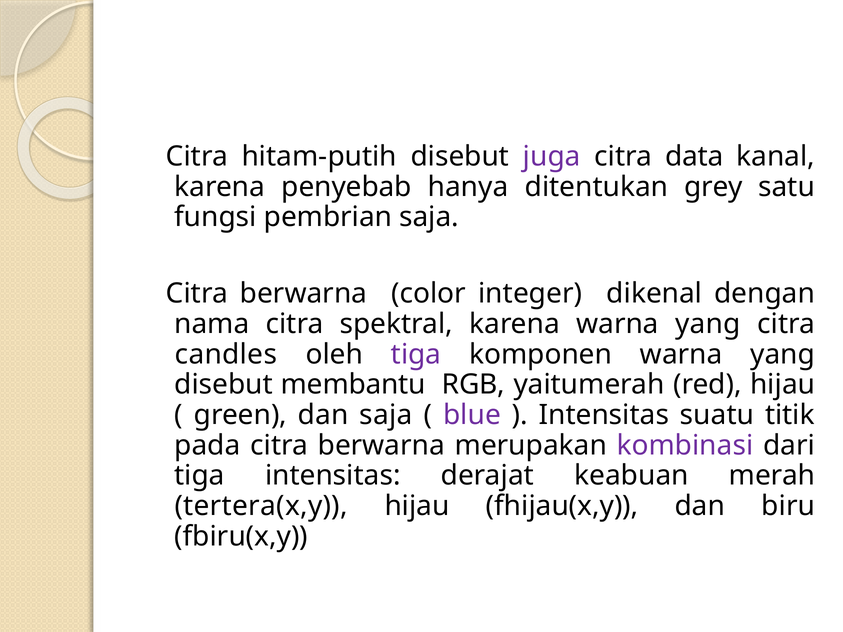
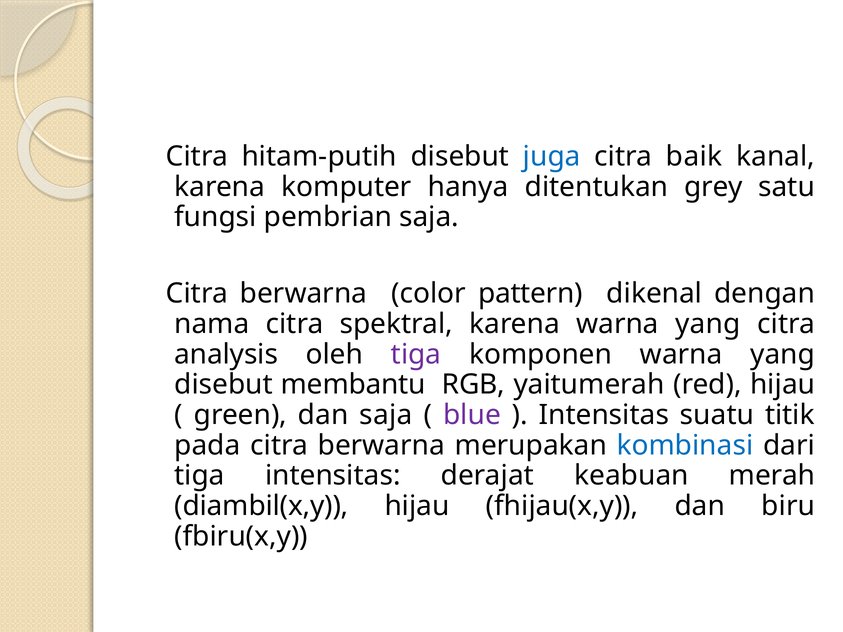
juga colour: purple -> blue
data: data -> baik
penyebab: penyebab -> komputer
integer: integer -> pattern
candles: candles -> analysis
kombinasi colour: purple -> blue
tertera(x,y: tertera(x,y -> diambil(x,y
